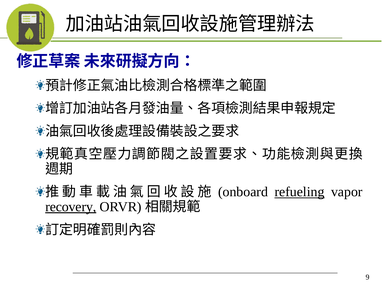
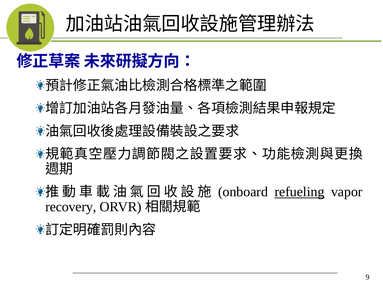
recovery underline: present -> none
